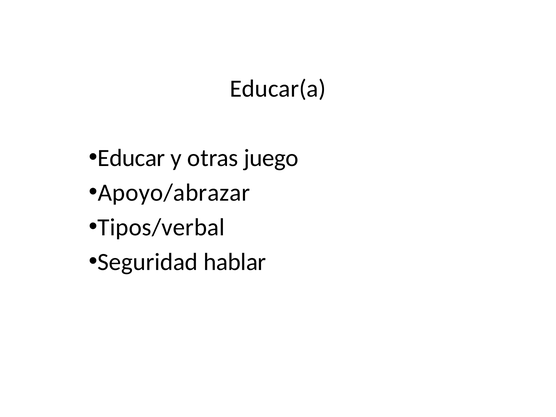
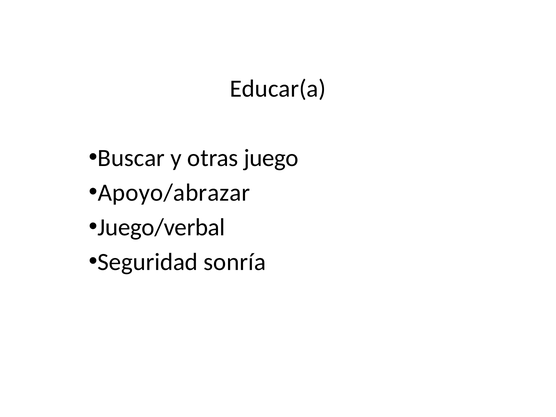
Educar: Educar -> Buscar
Tipos/verbal: Tipos/verbal -> Juego/verbal
hablar: hablar -> sonría
